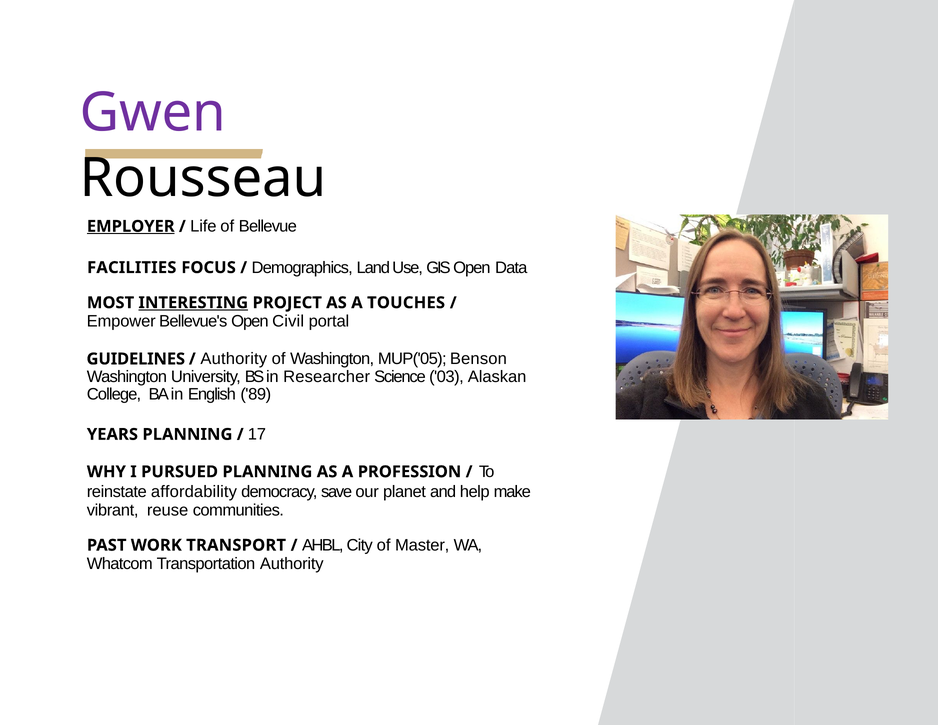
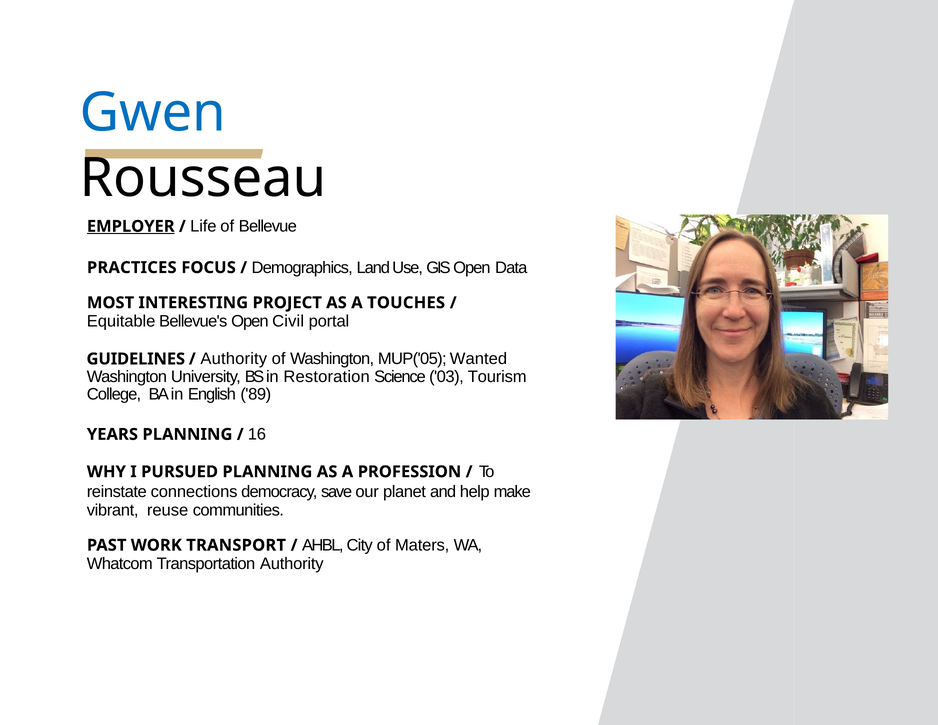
Gwen colour: purple -> blue
FACILITIES: FACILITIES -> PRACTICES
INTERESTING underline: present -> none
Empower: Empower -> Equitable
Benson: Benson -> Wanted
Researcher: Researcher -> Restoration
Alaskan: Alaskan -> Tourism
17: 17 -> 16
affordability: affordability -> connections
Master: Master -> Maters
